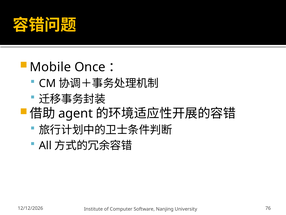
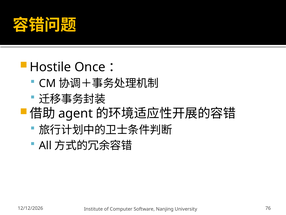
Mobile: Mobile -> Hostile
